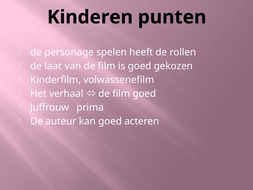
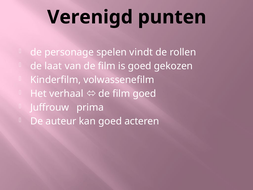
Kinderen: Kinderen -> Verenigd
heeft: heeft -> vindt
